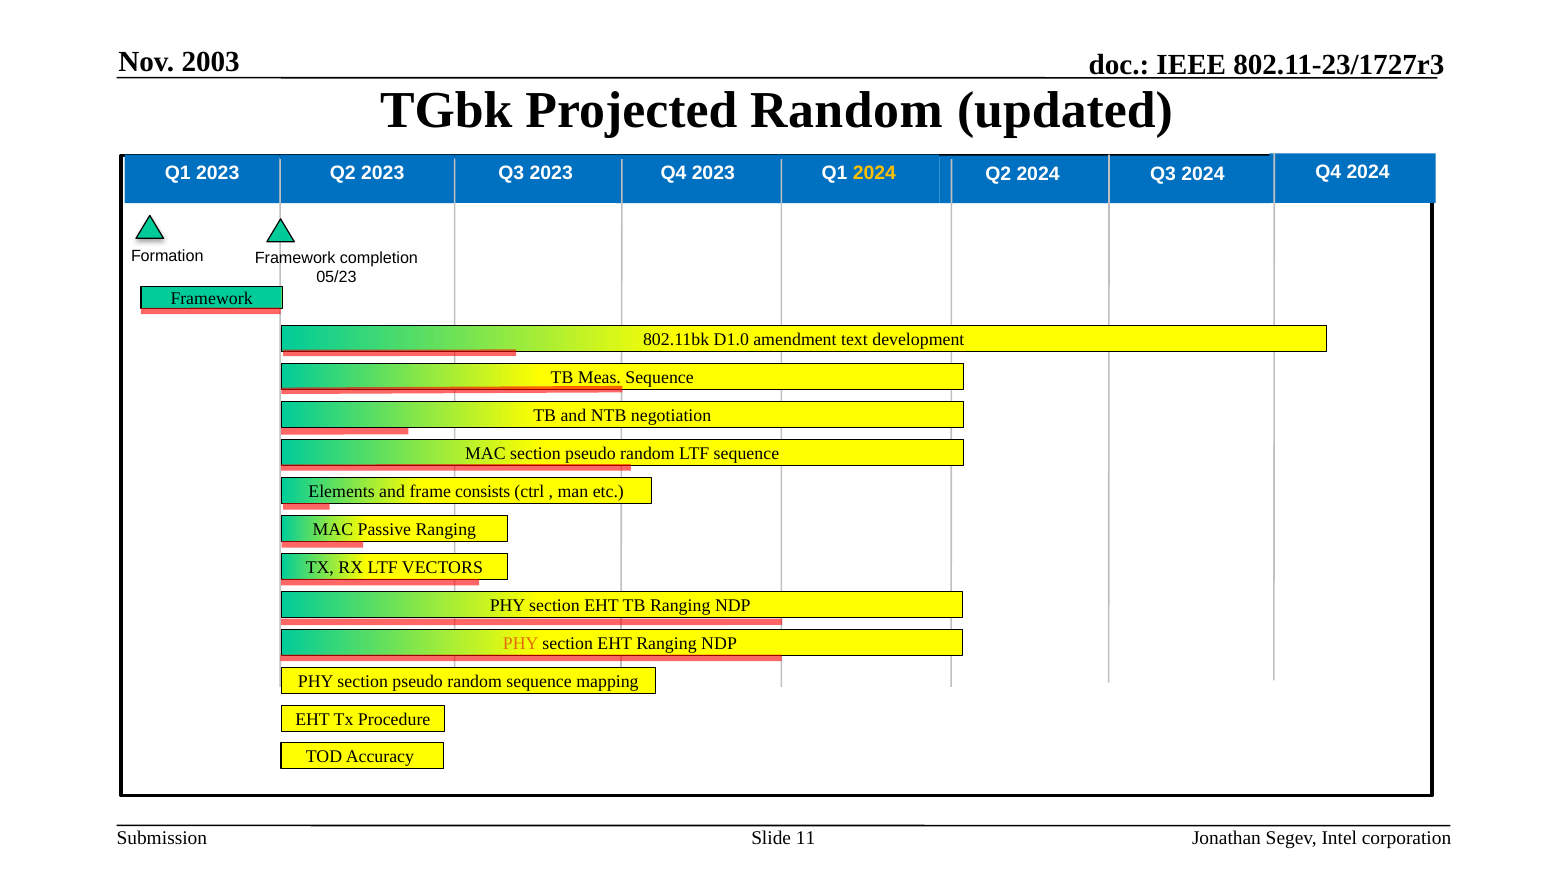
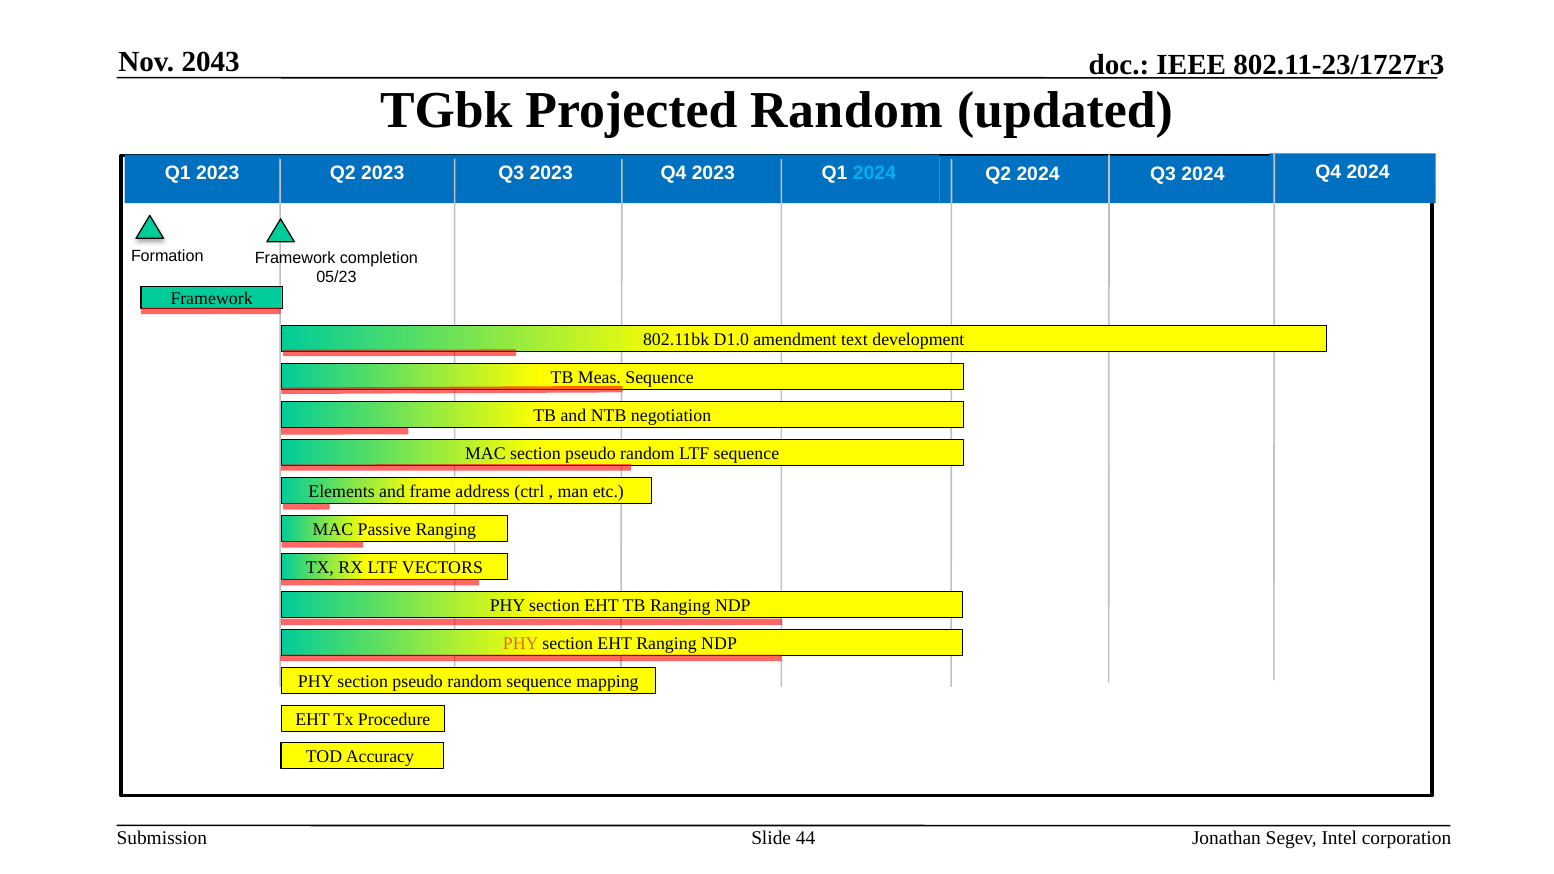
2003: 2003 -> 2043
2024 at (874, 174) colour: yellow -> light blue
consists: consists -> address
11: 11 -> 44
